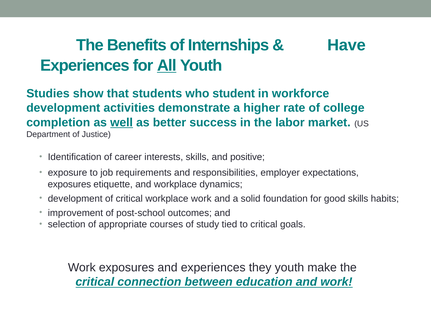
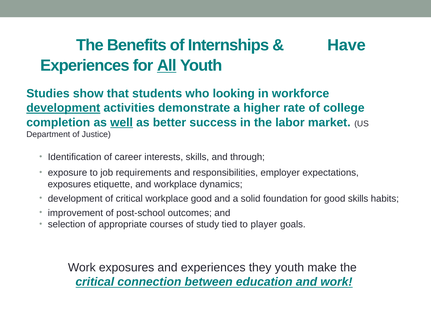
student: student -> looking
development at (63, 108) underline: none -> present
positive: positive -> through
workplace work: work -> good
to critical: critical -> player
